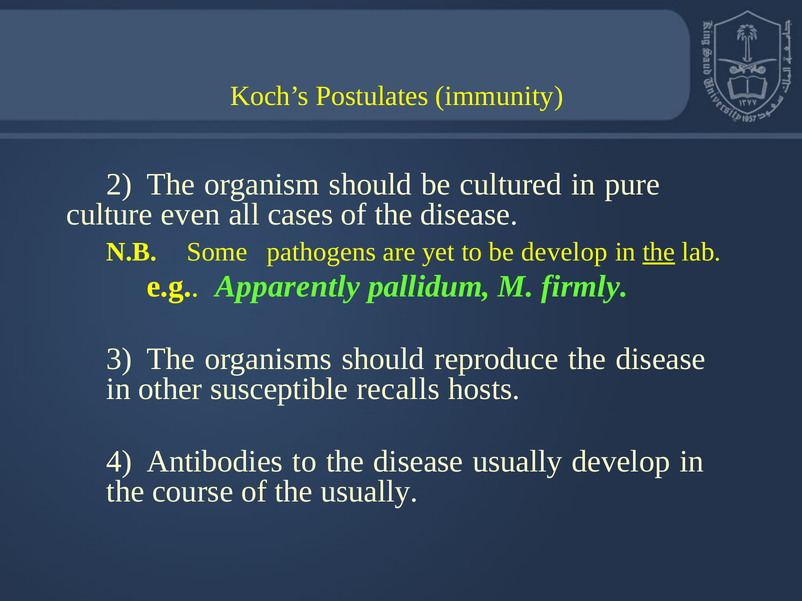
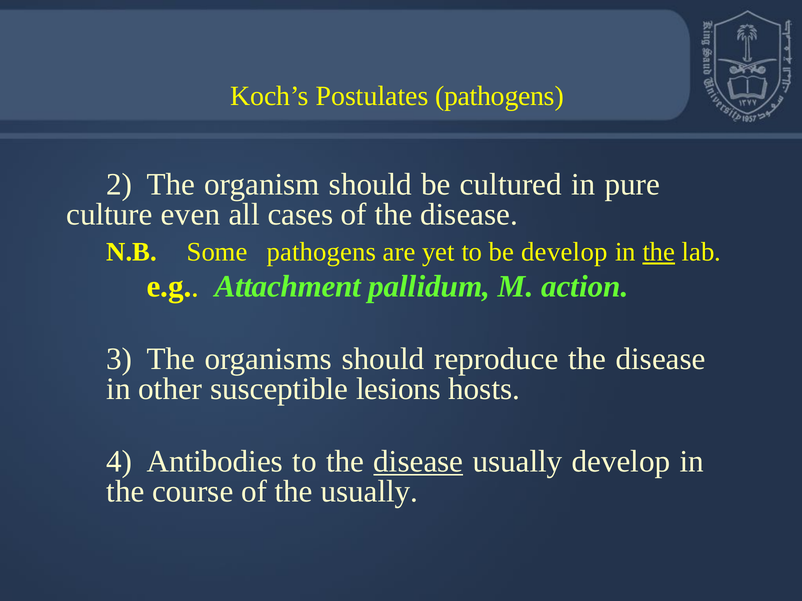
Postulates immunity: immunity -> pathogens
Apparently: Apparently -> Attachment
firmly: firmly -> action
recalls: recalls -> lesions
disease at (418, 462) underline: none -> present
